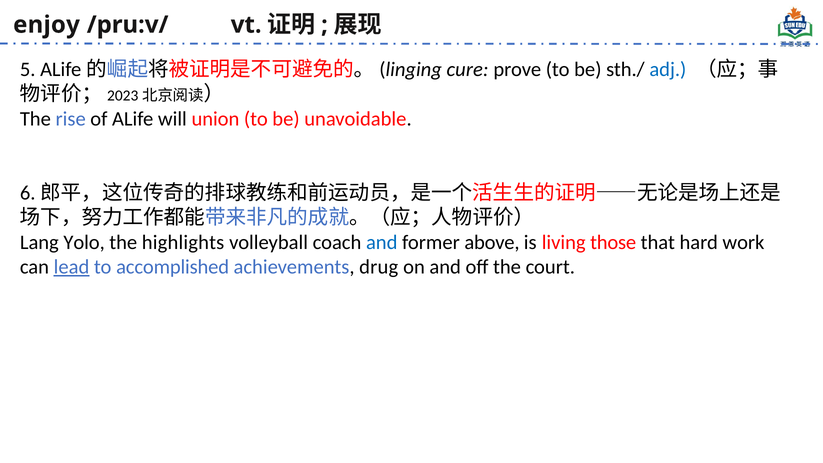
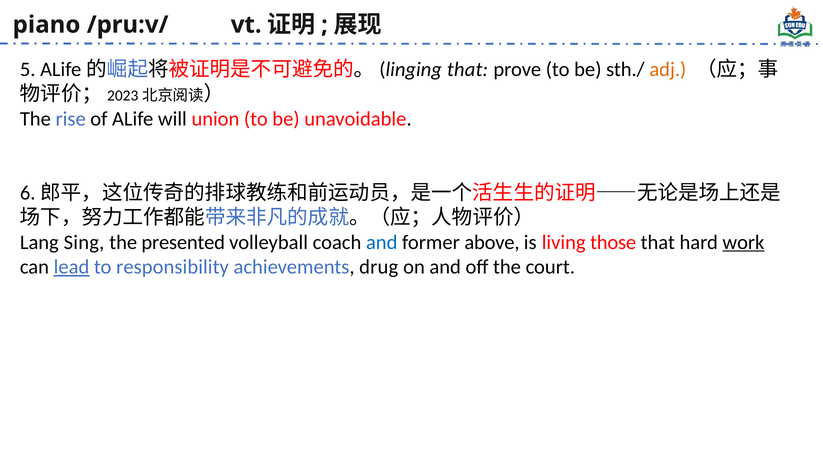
enjoy: enjoy -> piano
cure at (468, 69): cure -> that
adj colour: blue -> orange
Yolo: Yolo -> Sing
highlights: highlights -> presented
work underline: none -> present
accomplished: accomplished -> responsibility
